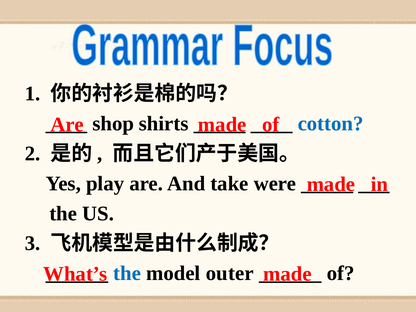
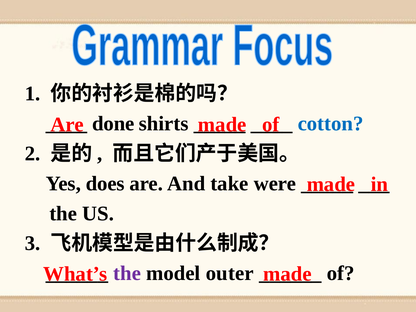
shop: shop -> done
play: play -> does
the at (127, 273) colour: blue -> purple
